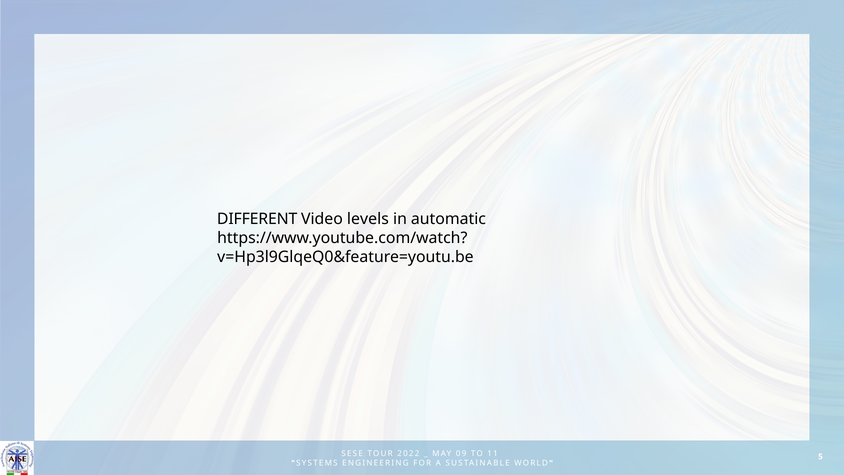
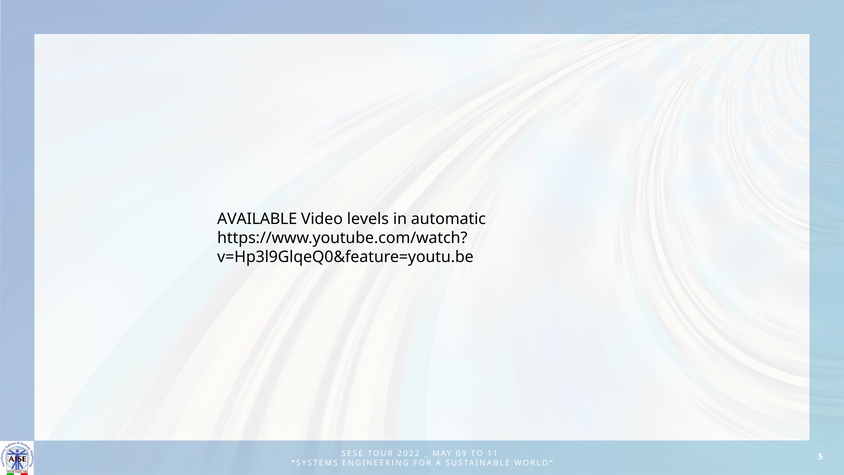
DIFFERENT: DIFFERENT -> AVAILABLE
